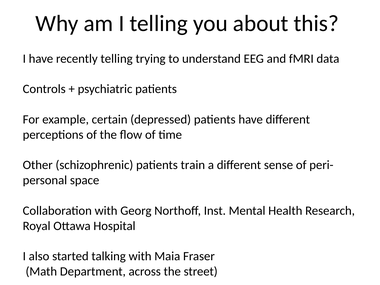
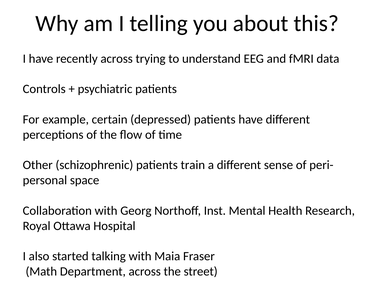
recently telling: telling -> across
